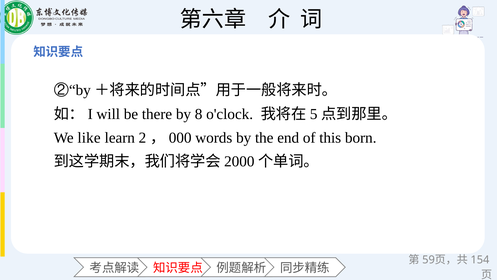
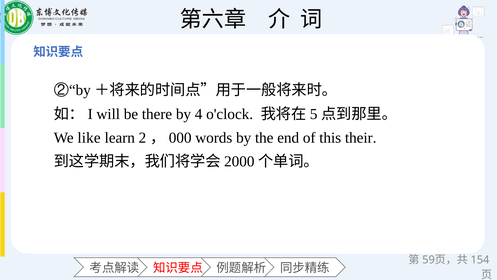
8: 8 -> 4
born: born -> their
